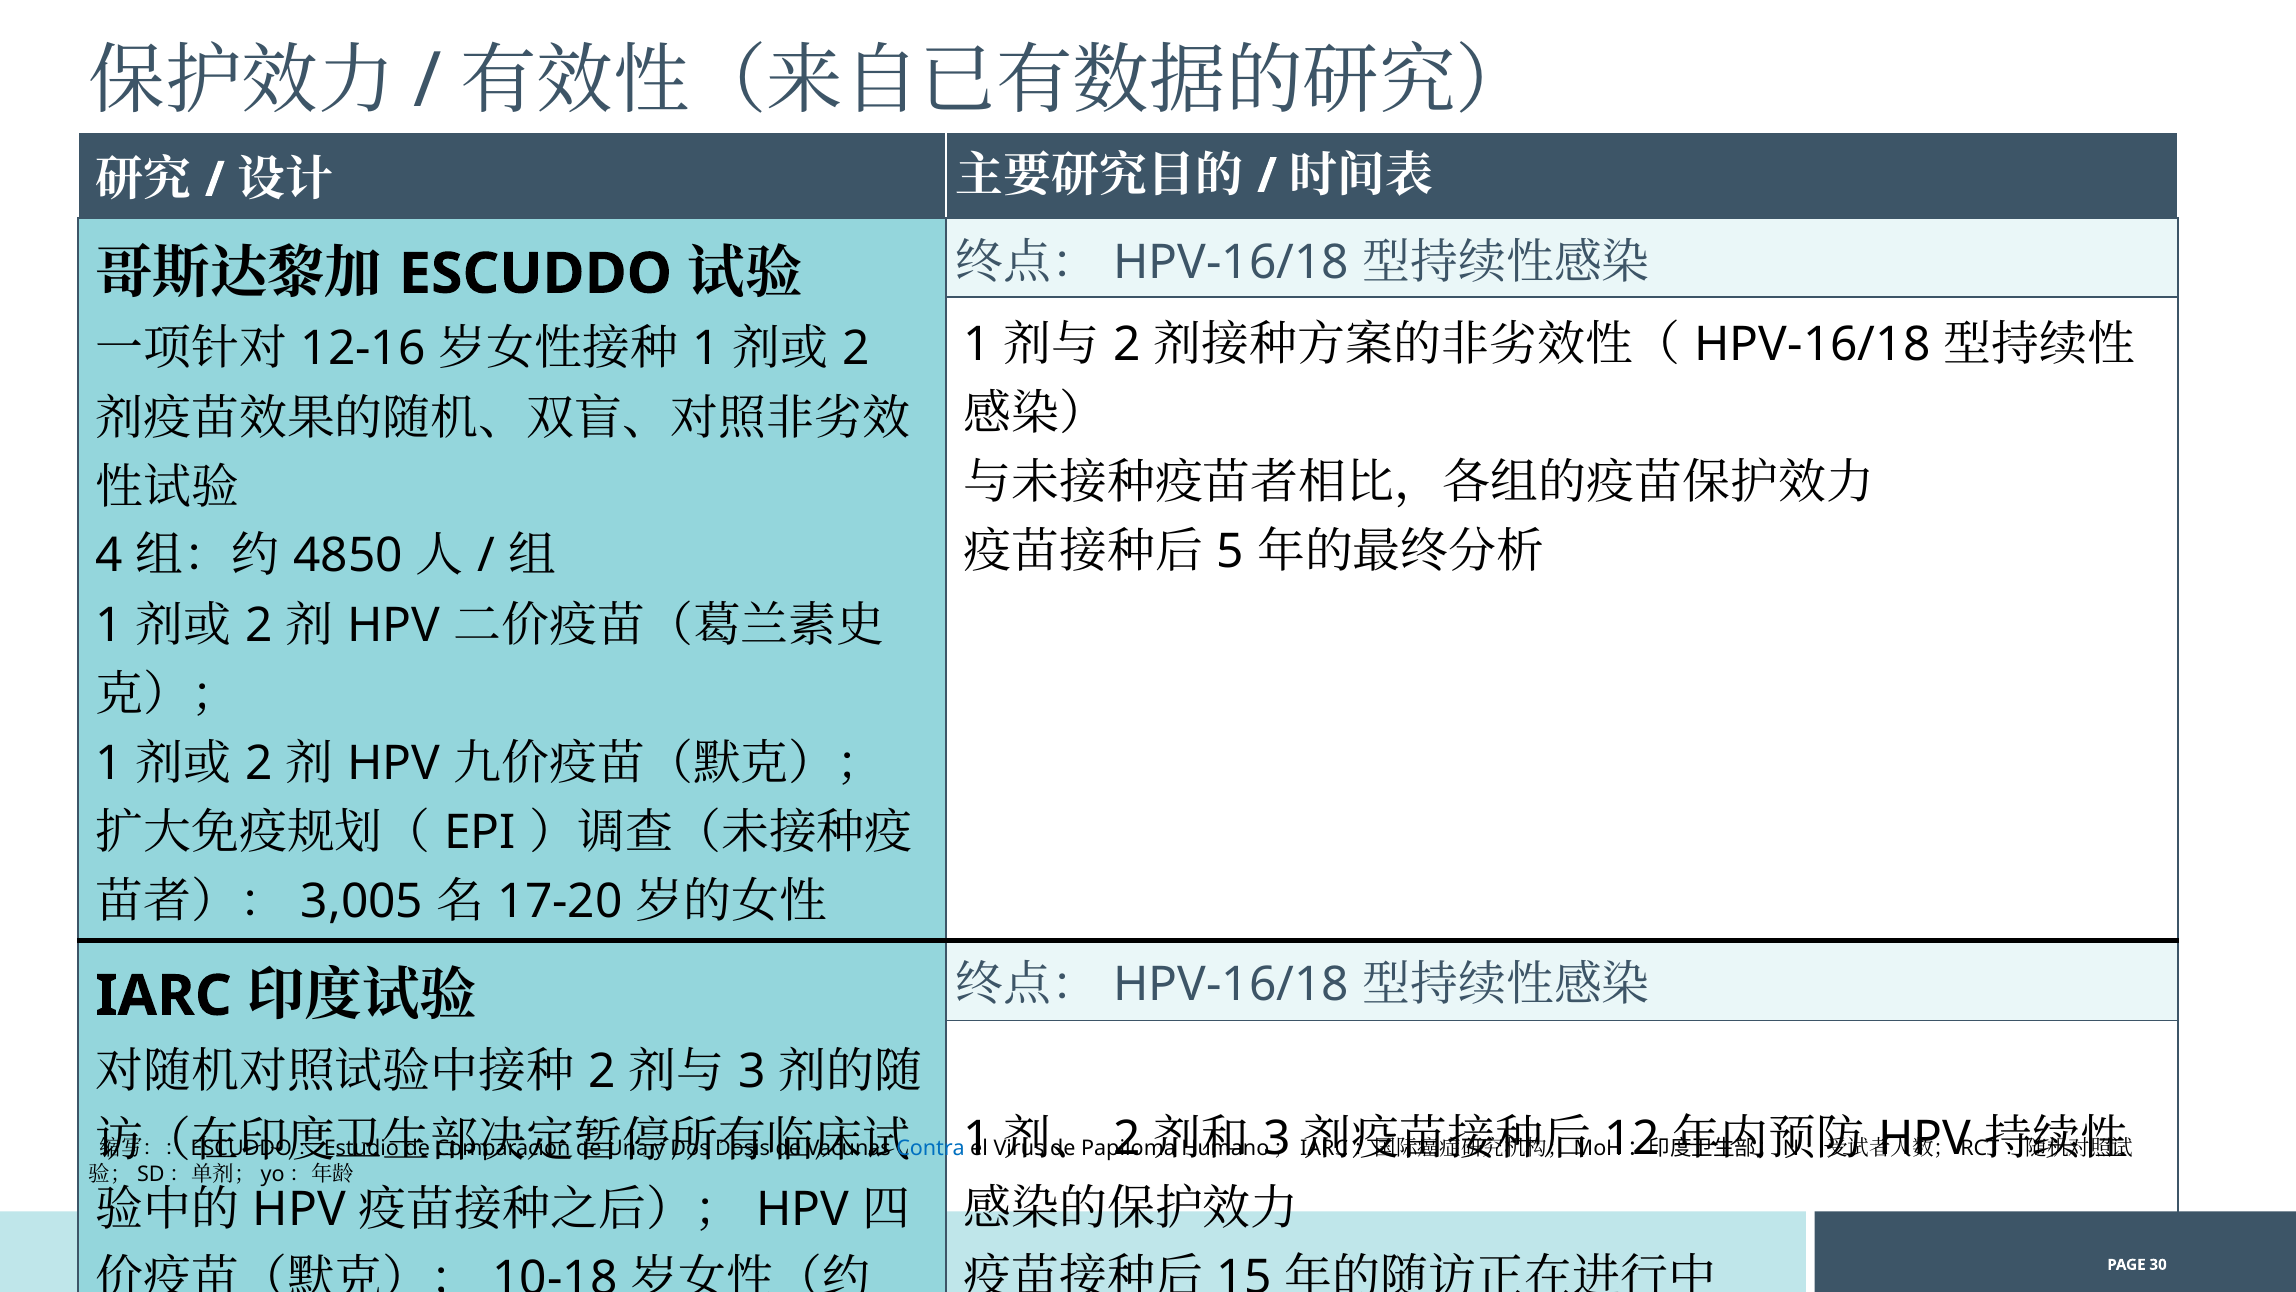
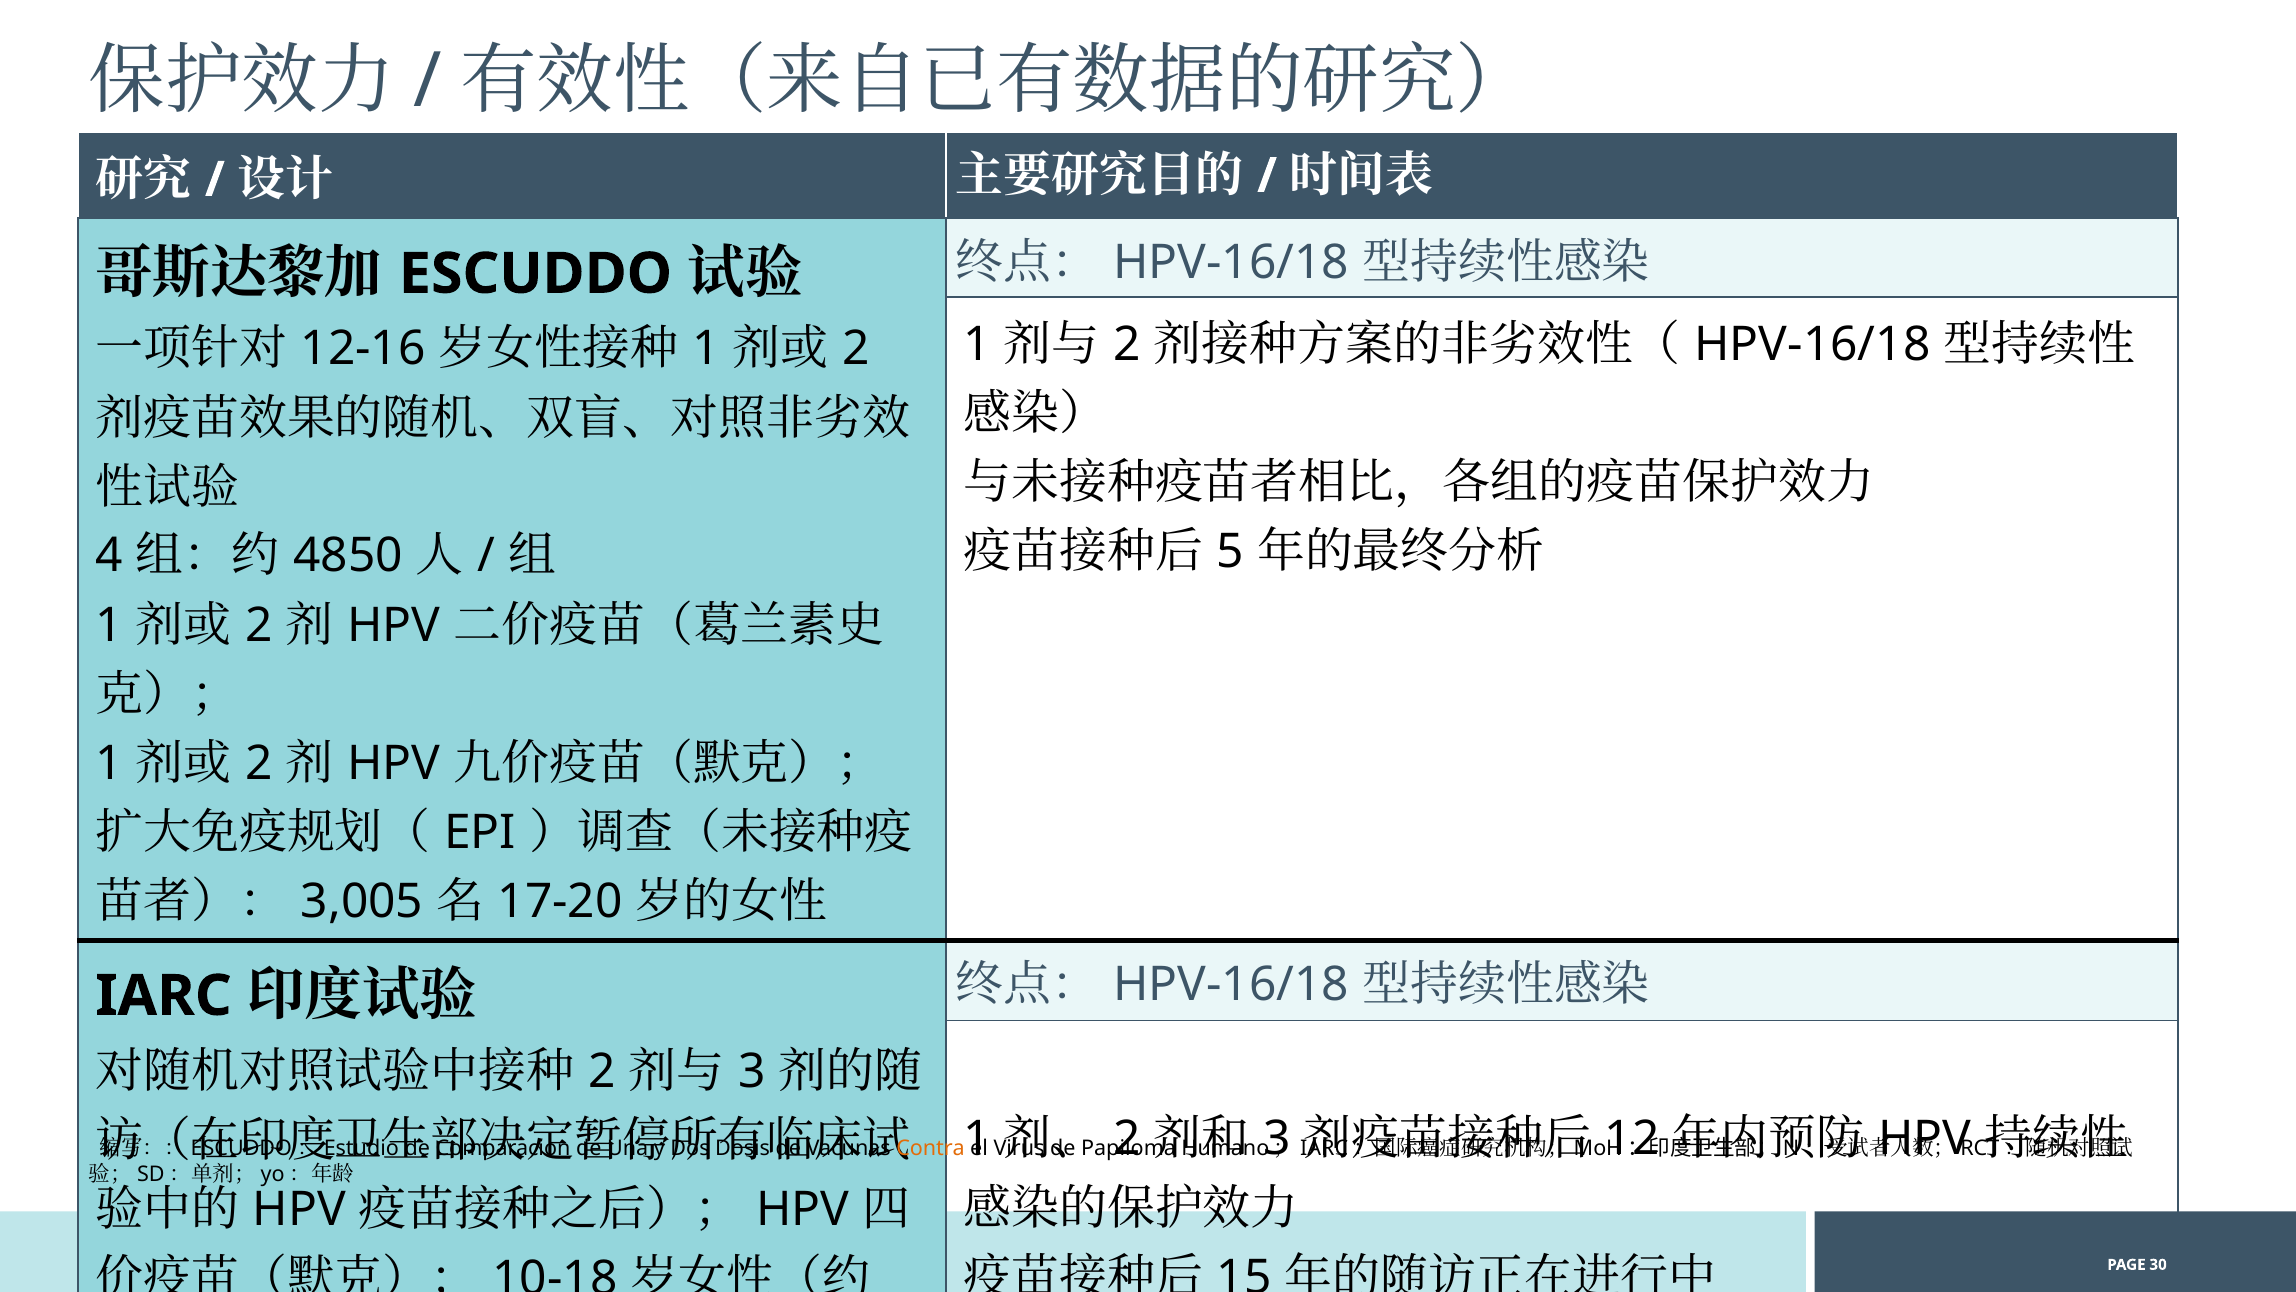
Contra colour: blue -> orange
